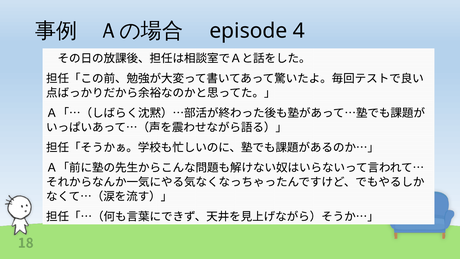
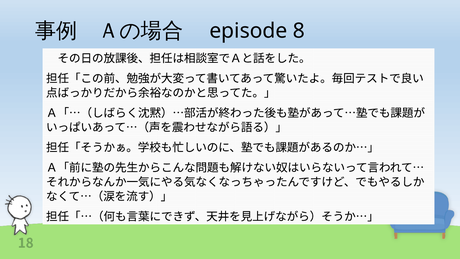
4: 4 -> 8
